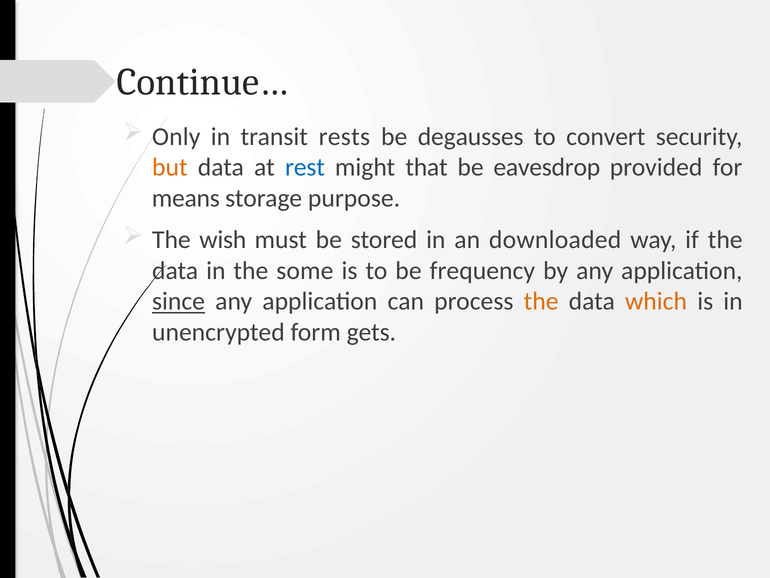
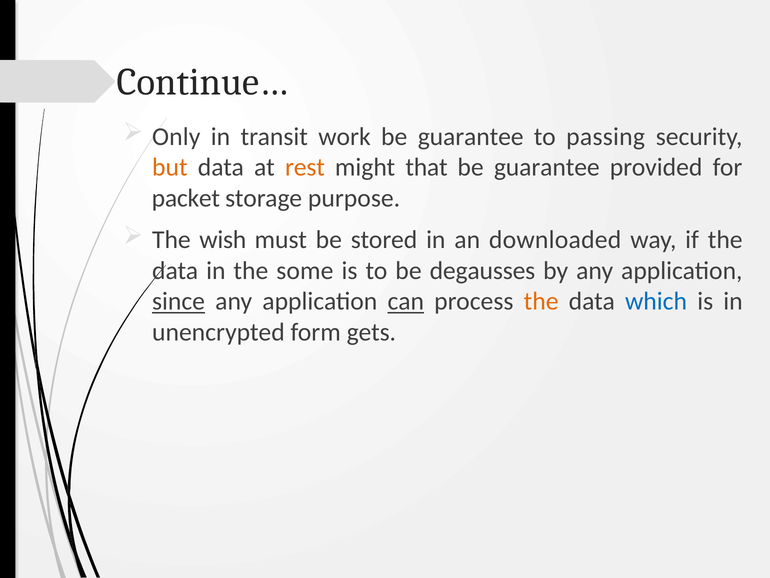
rests: rests -> work
degausses at (471, 137): degausses -> guarantee
convert: convert -> passing
rest colour: blue -> orange
eavesdrop at (547, 167): eavesdrop -> guarantee
means: means -> packet
frequency: frequency -> degausses
can underline: none -> present
which colour: orange -> blue
